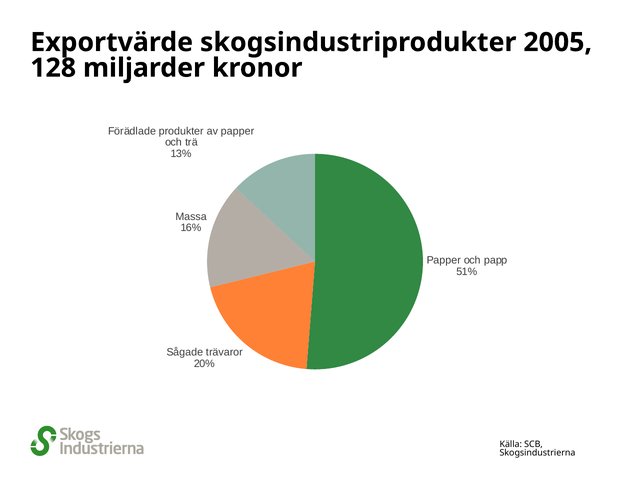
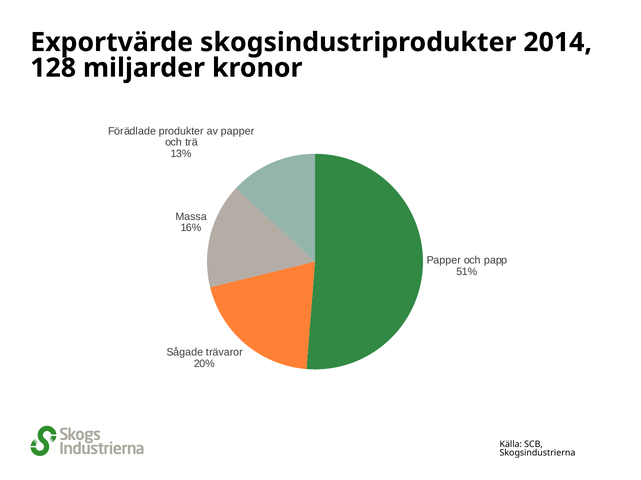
2005: 2005 -> 2014
